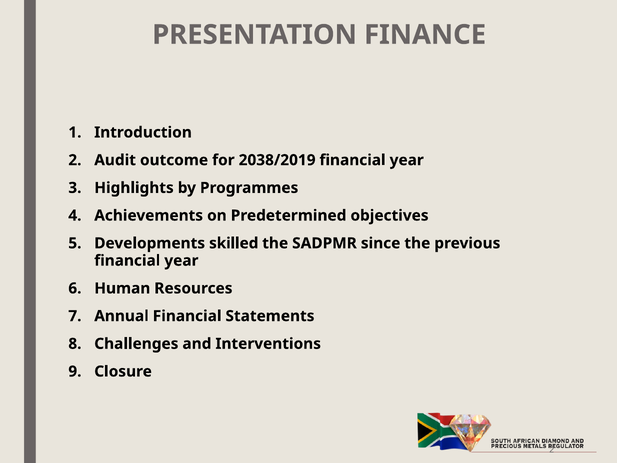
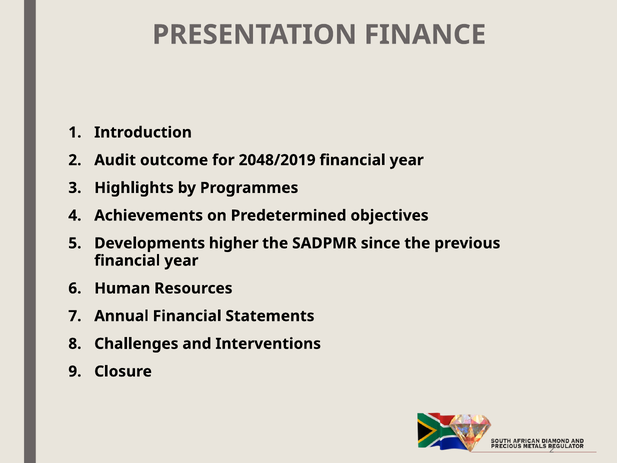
2038/2019: 2038/2019 -> 2048/2019
skilled: skilled -> higher
